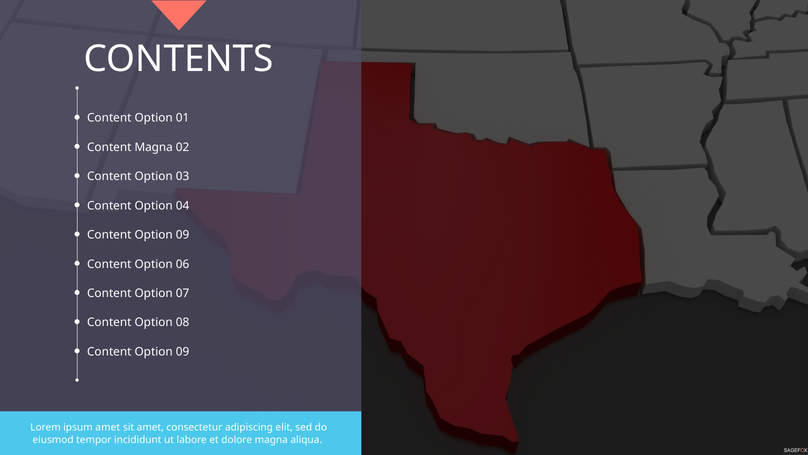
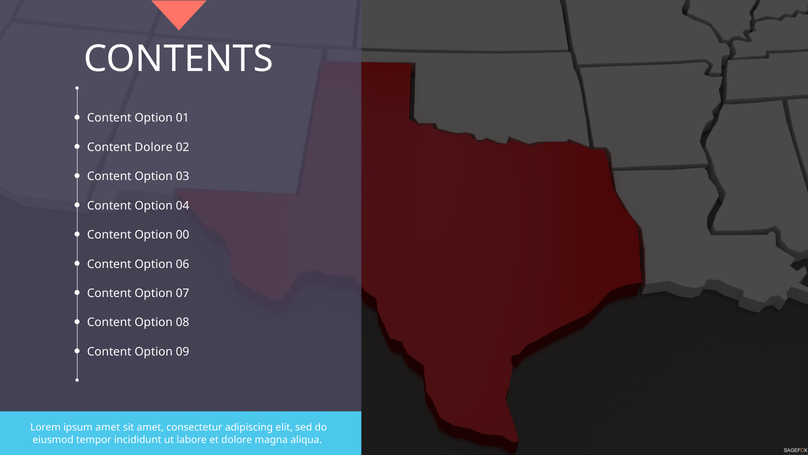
Content Magna: Magna -> Dolore
09 at (183, 235): 09 -> 00
